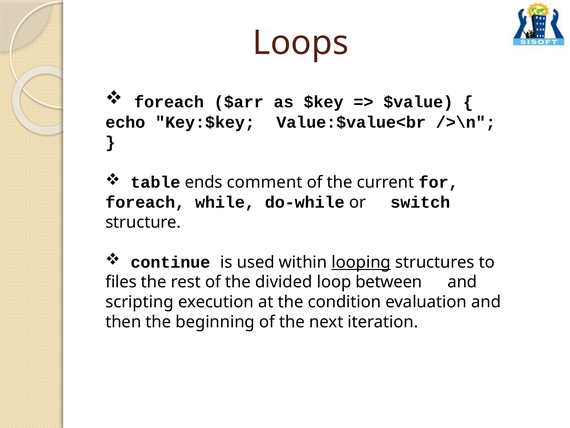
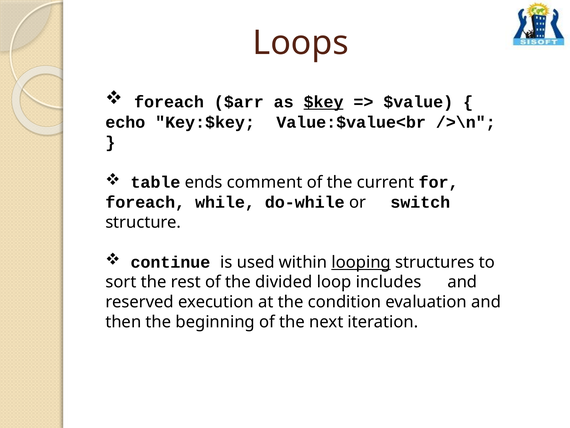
$key underline: none -> present
files: files -> sort
between: between -> includes
scripting: scripting -> reserved
